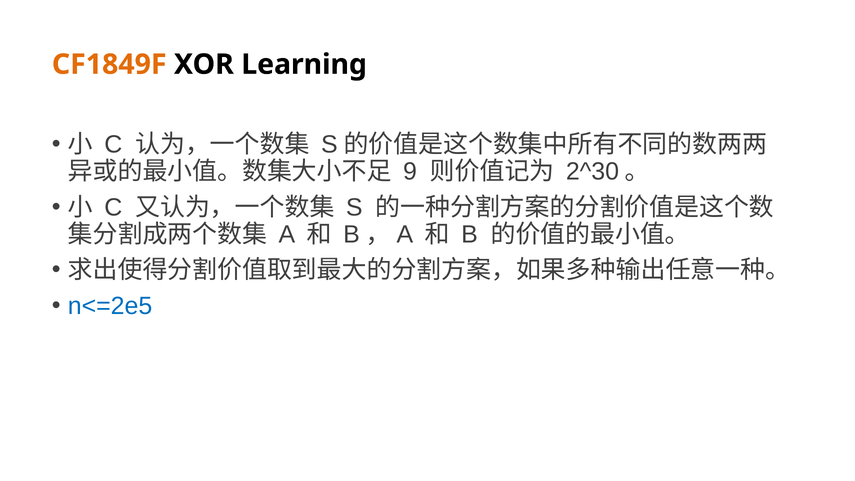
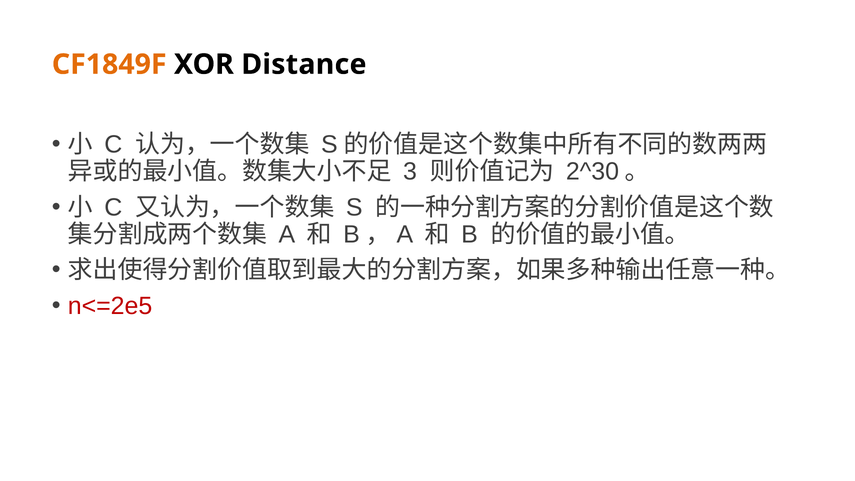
Learning: Learning -> Distance
9: 9 -> 3
n<=2e5 colour: blue -> red
